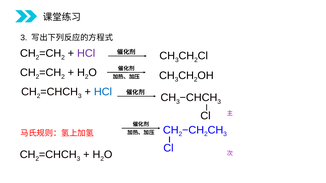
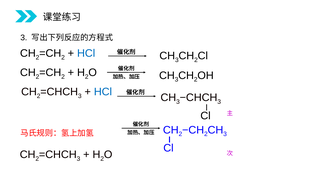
HCl at (86, 54) colour: purple -> blue
